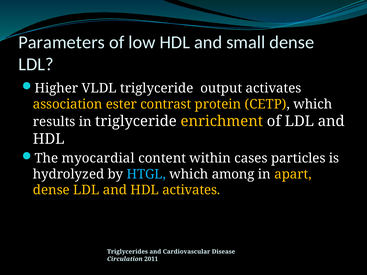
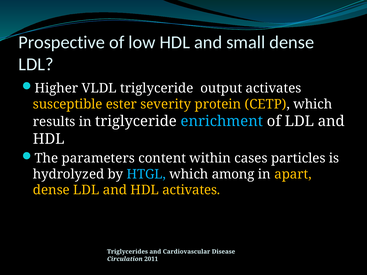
Parameters: Parameters -> Prospective
association: association -> susceptible
contrast: contrast -> severity
enrichment colour: yellow -> light blue
myocardial: myocardial -> parameters
